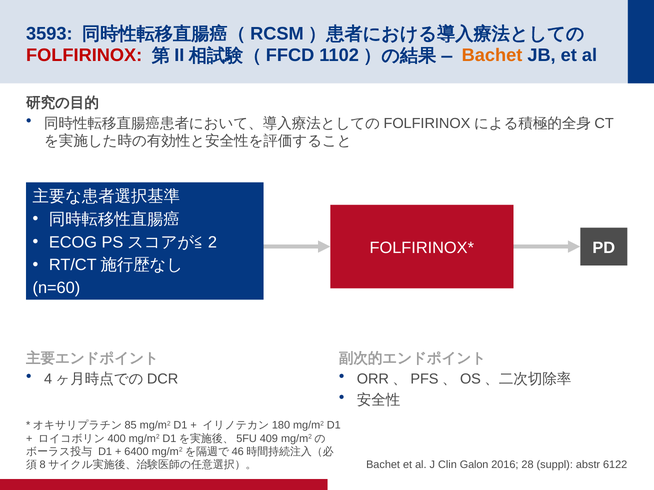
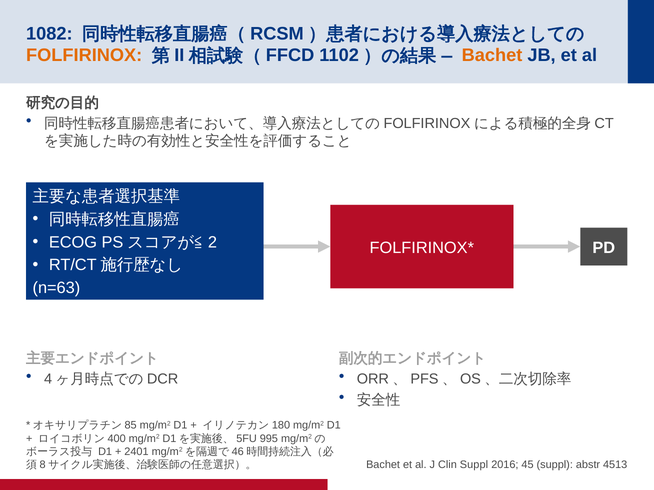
3593: 3593 -> 1082
FOLFIRINOX colour: red -> orange
n=60: n=60 -> n=63
409: 409 -> 995
6400: 6400 -> 2401
Clin Galon: Galon -> Suppl
28: 28 -> 45
6122: 6122 -> 4513
